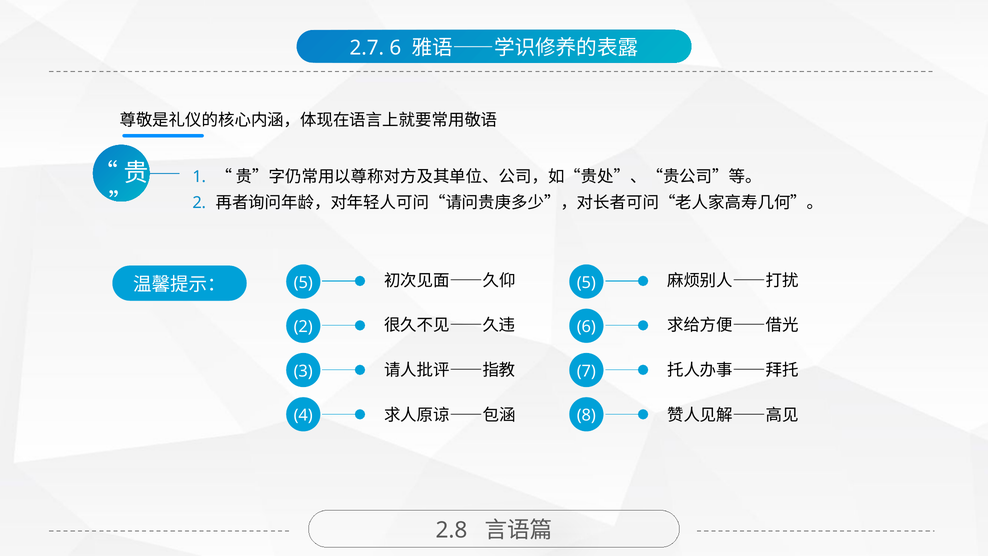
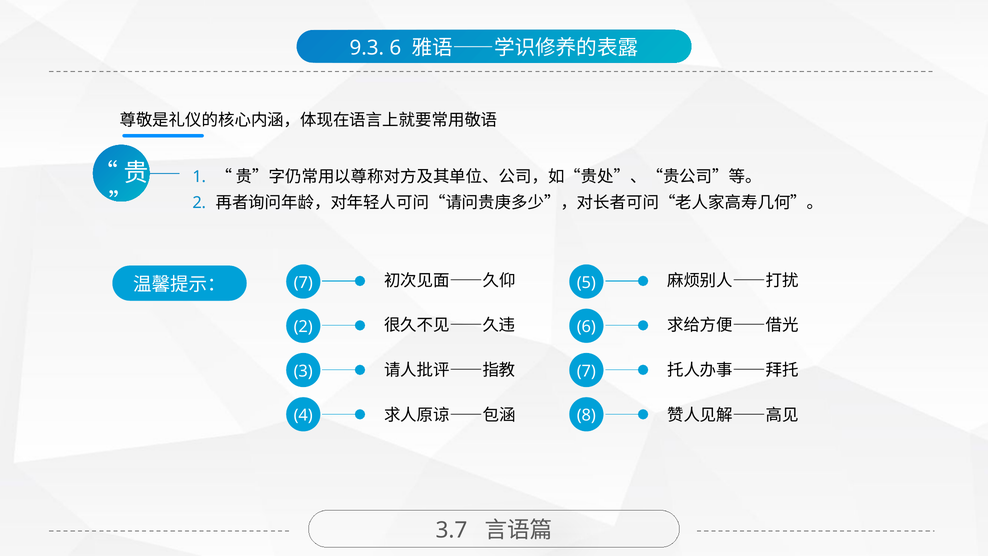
2.7: 2.7 -> 9.3
5 at (303, 283): 5 -> 7
2.8: 2.8 -> 3.7
